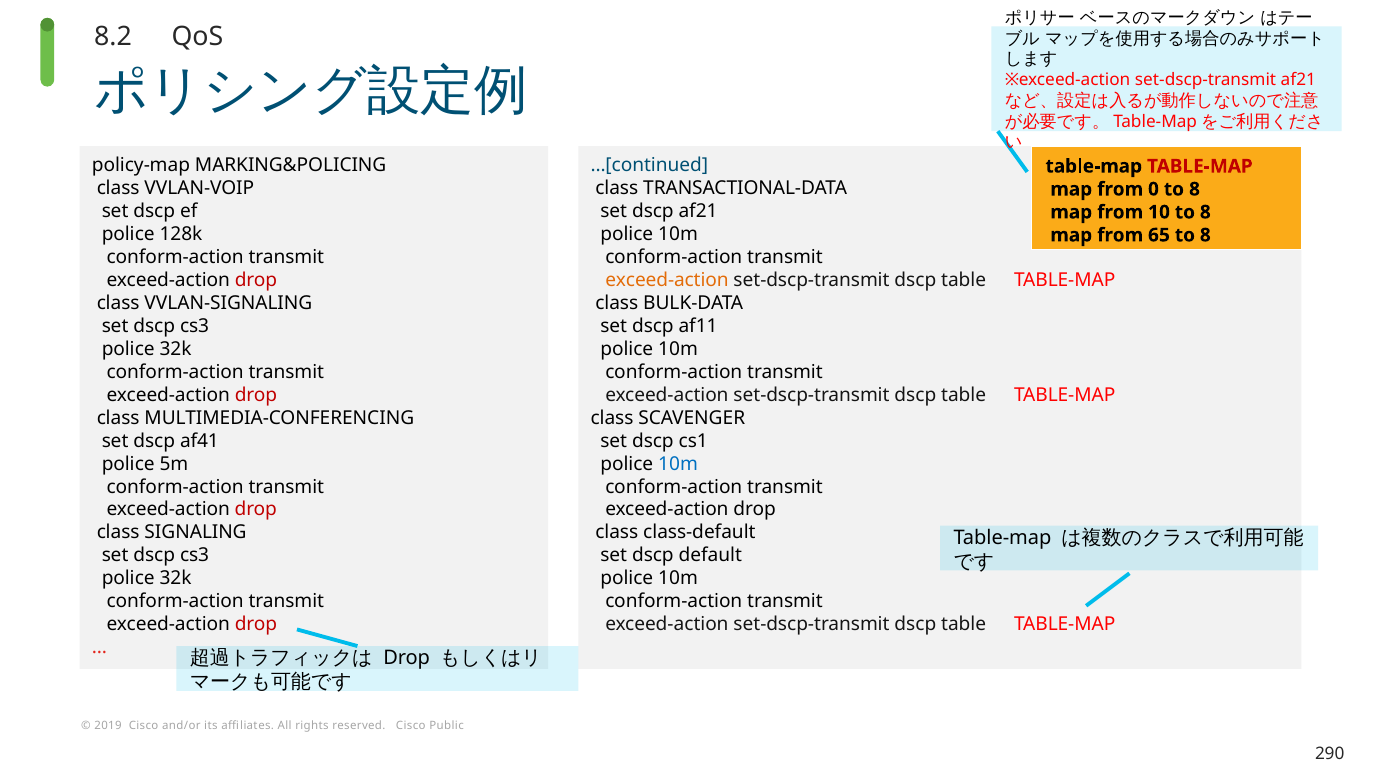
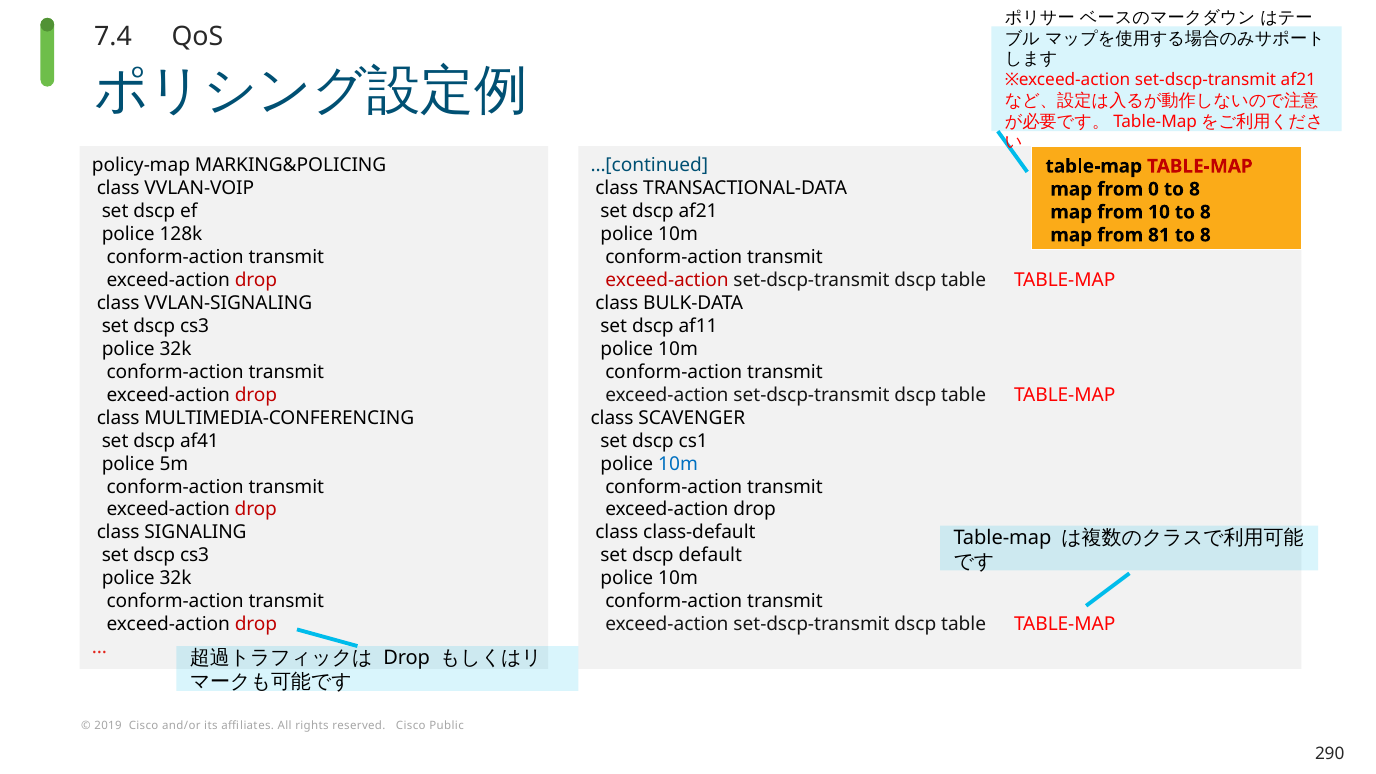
8.2: 8.2 -> 7.4
65: 65 -> 81
exceed-action at (667, 280) colour: orange -> red
